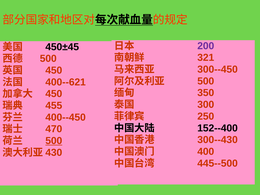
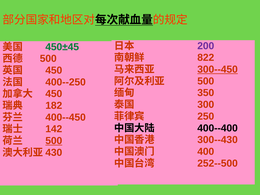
450±45 colour: black -> green
321: 321 -> 822
300--450 underline: none -> present
400--621: 400--621 -> 400--250
455: 455 -> 182
152--400: 152--400 -> 400--400
470: 470 -> 142
445--500: 445--500 -> 252--500
